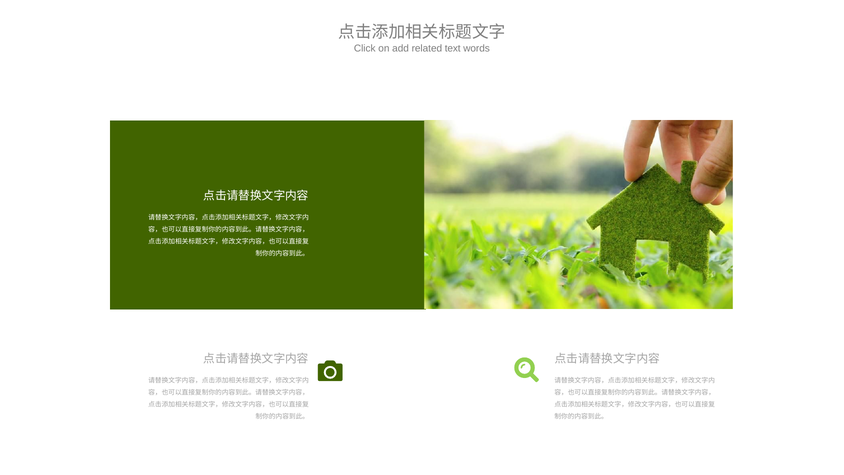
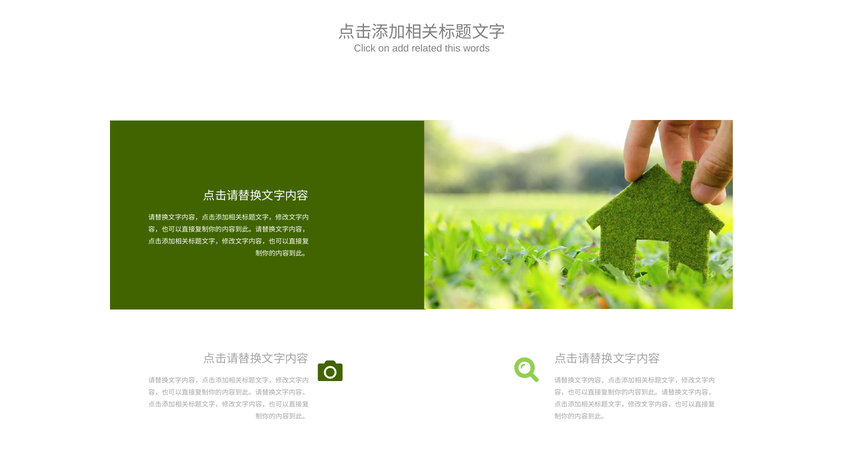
text: text -> this
